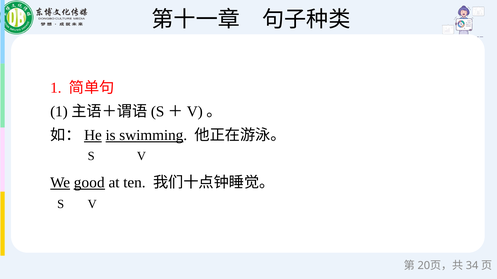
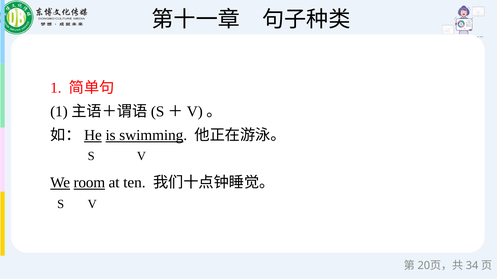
good: good -> room
